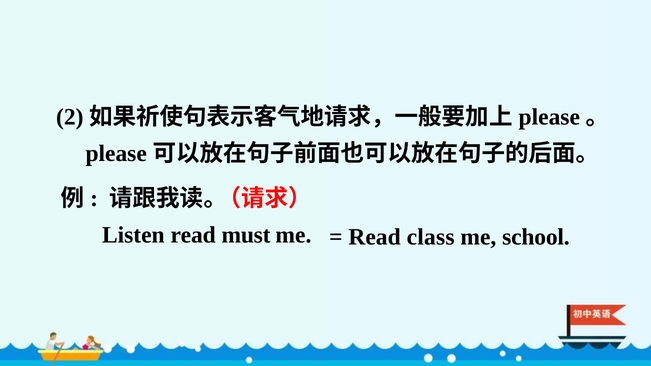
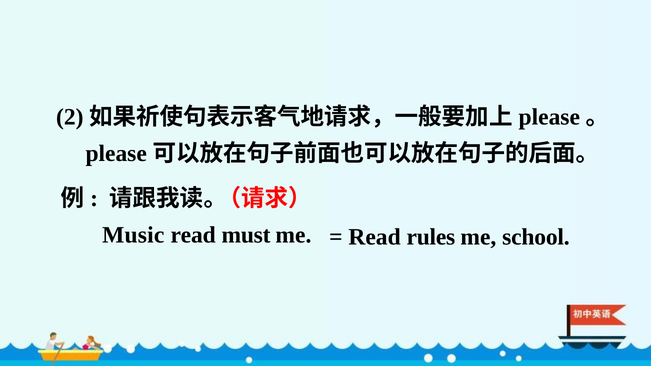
Listen: Listen -> Music
class: class -> rules
